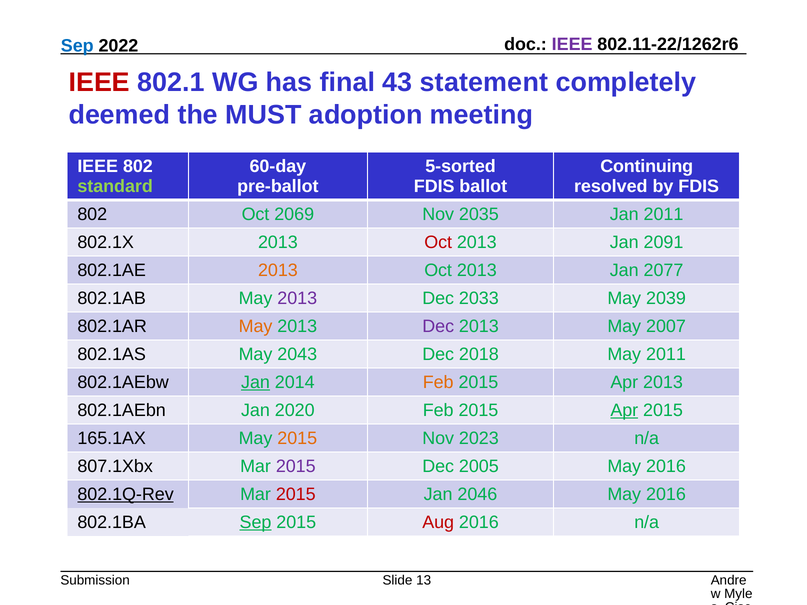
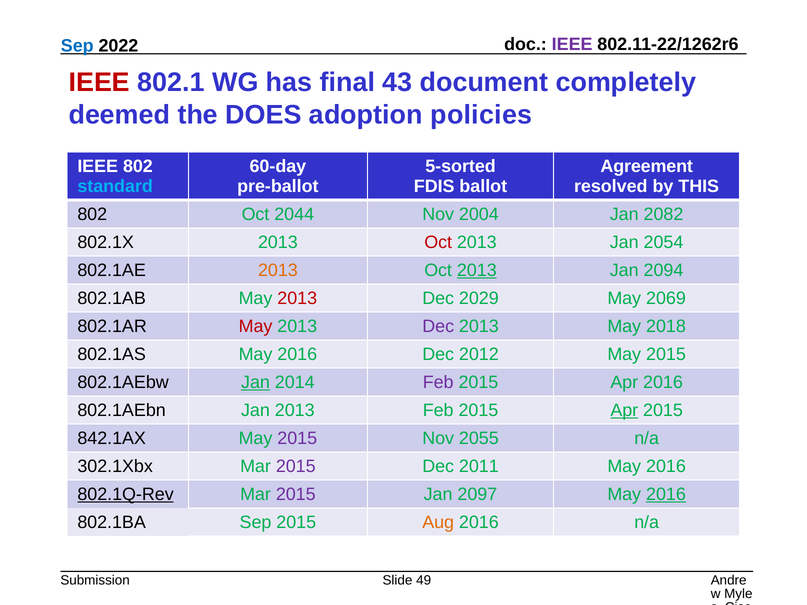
statement: statement -> document
MUST: MUST -> DOES
meeting: meeting -> policies
Continuing: Continuing -> Agreement
standard colour: light green -> light blue
by FDIS: FDIS -> THIS
2069: 2069 -> 2044
2035: 2035 -> 2004
Jan 2011: 2011 -> 2082
2091: 2091 -> 2054
2013 at (477, 270) underline: none -> present
2077: 2077 -> 2094
2013 at (297, 298) colour: purple -> red
2033: 2033 -> 2029
2039: 2039 -> 2069
May at (256, 326) colour: orange -> red
2007: 2007 -> 2018
802.1AS May 2043: 2043 -> 2016
2018: 2018 -> 2012
2011 at (666, 354): 2011 -> 2015
Feb at (438, 382) colour: orange -> purple
Apr 2013: 2013 -> 2016
Jan 2020: 2020 -> 2013
165.1AX: 165.1AX -> 842.1AX
2015 at (297, 438) colour: orange -> purple
2023: 2023 -> 2055
807.1Xbx: 807.1Xbx -> 302.1Xbx
2005: 2005 -> 2011
2015 at (296, 494) colour: red -> purple
2046: 2046 -> 2097
2016 at (666, 494) underline: none -> present
Sep at (256, 522) underline: present -> none
Aug colour: red -> orange
13: 13 -> 49
